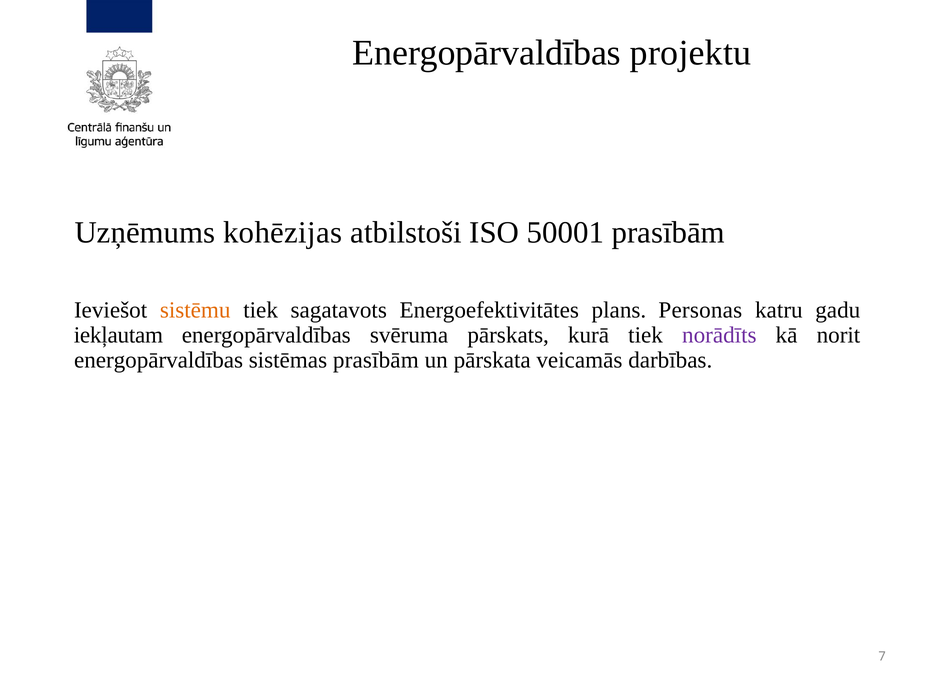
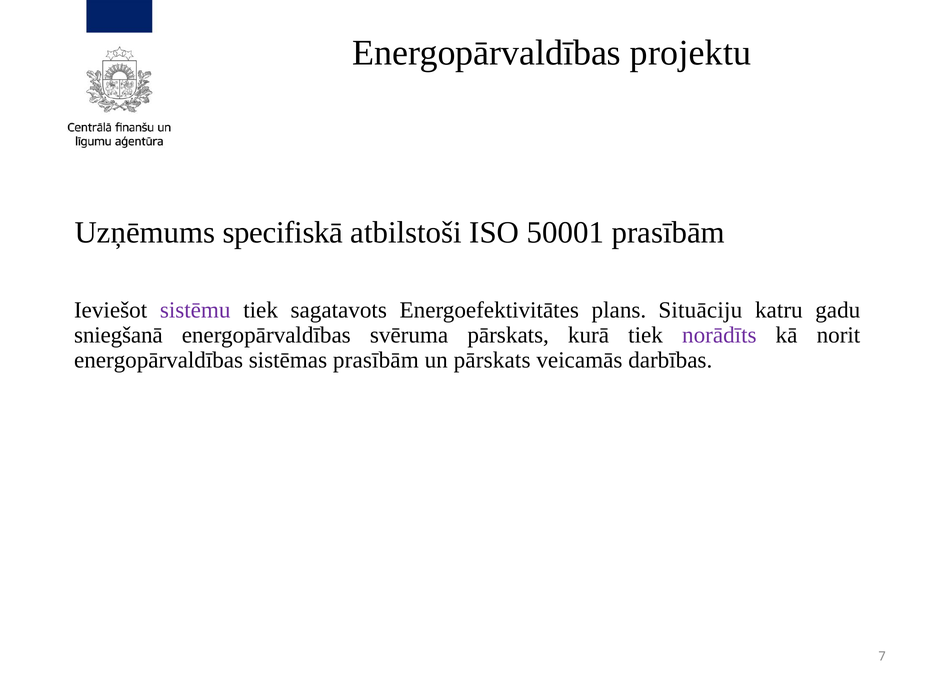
kohēzijas: kohēzijas -> specifiskā
sistēmu colour: orange -> purple
Personas: Personas -> Situāciju
iekļautam: iekļautam -> sniegšanā
un pārskata: pārskata -> pārskats
